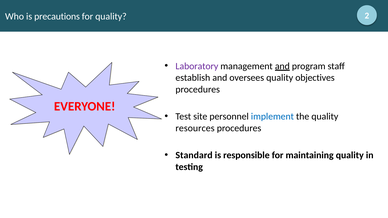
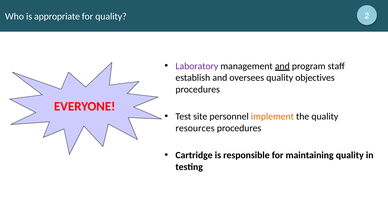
precautions: precautions -> appropriate
implement colour: blue -> orange
Standard: Standard -> Cartridge
